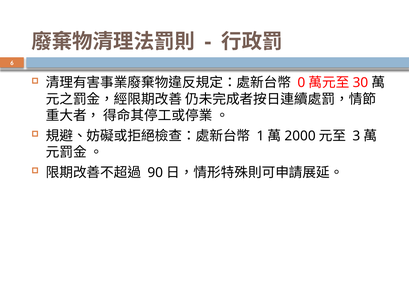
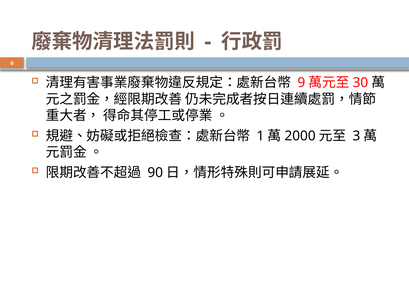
0: 0 -> 9
